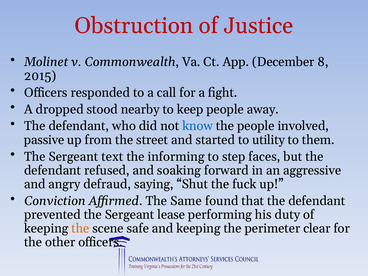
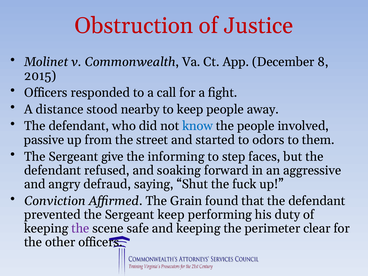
dropped: dropped -> distance
utility: utility -> odors
text: text -> give
Same: Same -> Grain
Sergeant lease: lease -> keep
the at (80, 228) colour: orange -> purple
